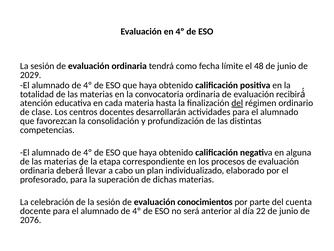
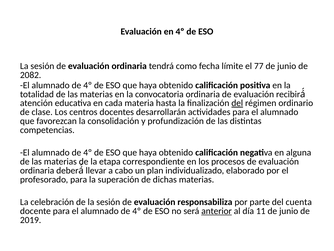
48: 48 -> 77
2029: 2029 -> 2082
conocimientos: conocimientos -> responsabiliza
anterior underline: none -> present
22: 22 -> 11
2076: 2076 -> 2019
